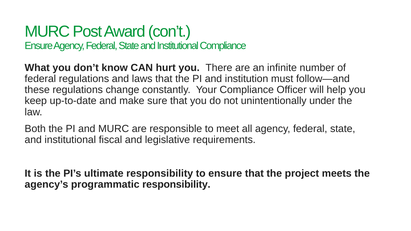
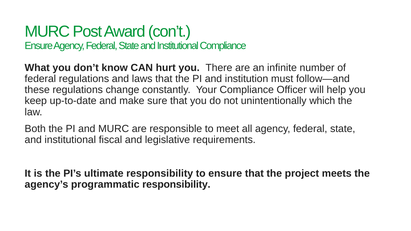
under: under -> which
